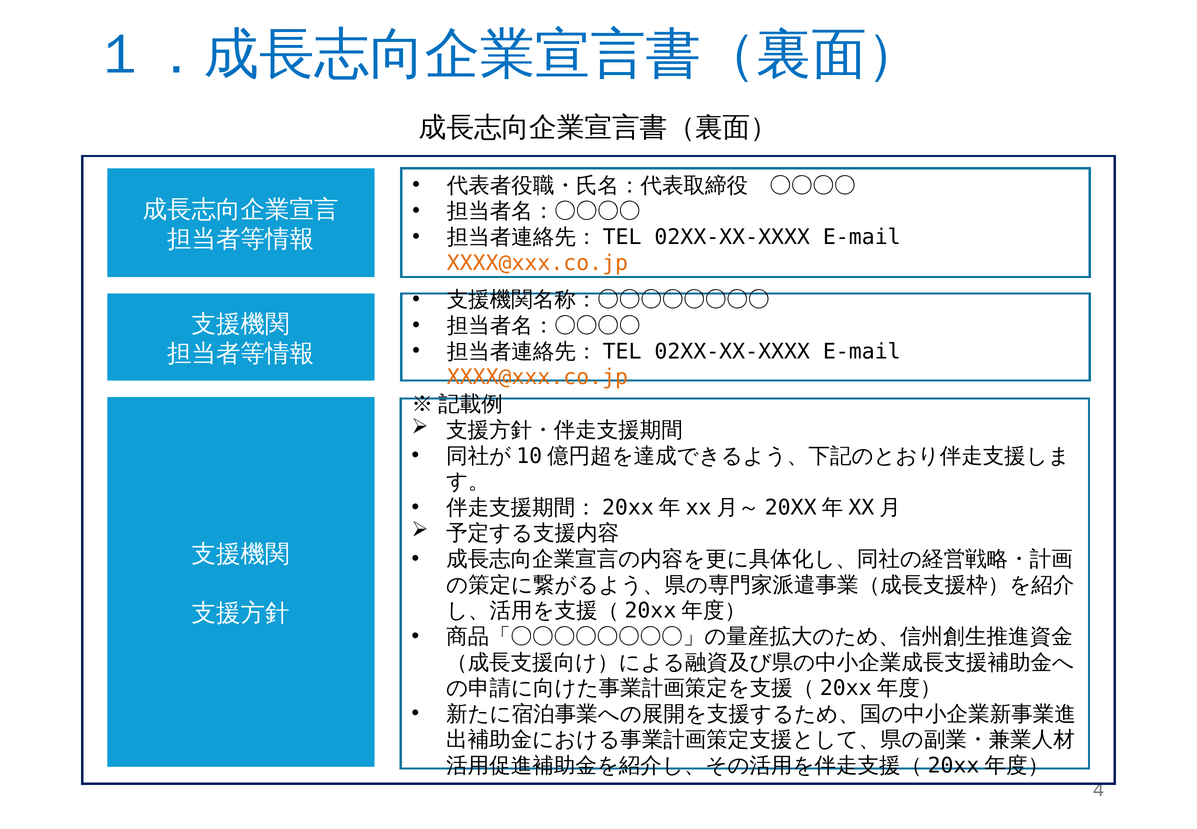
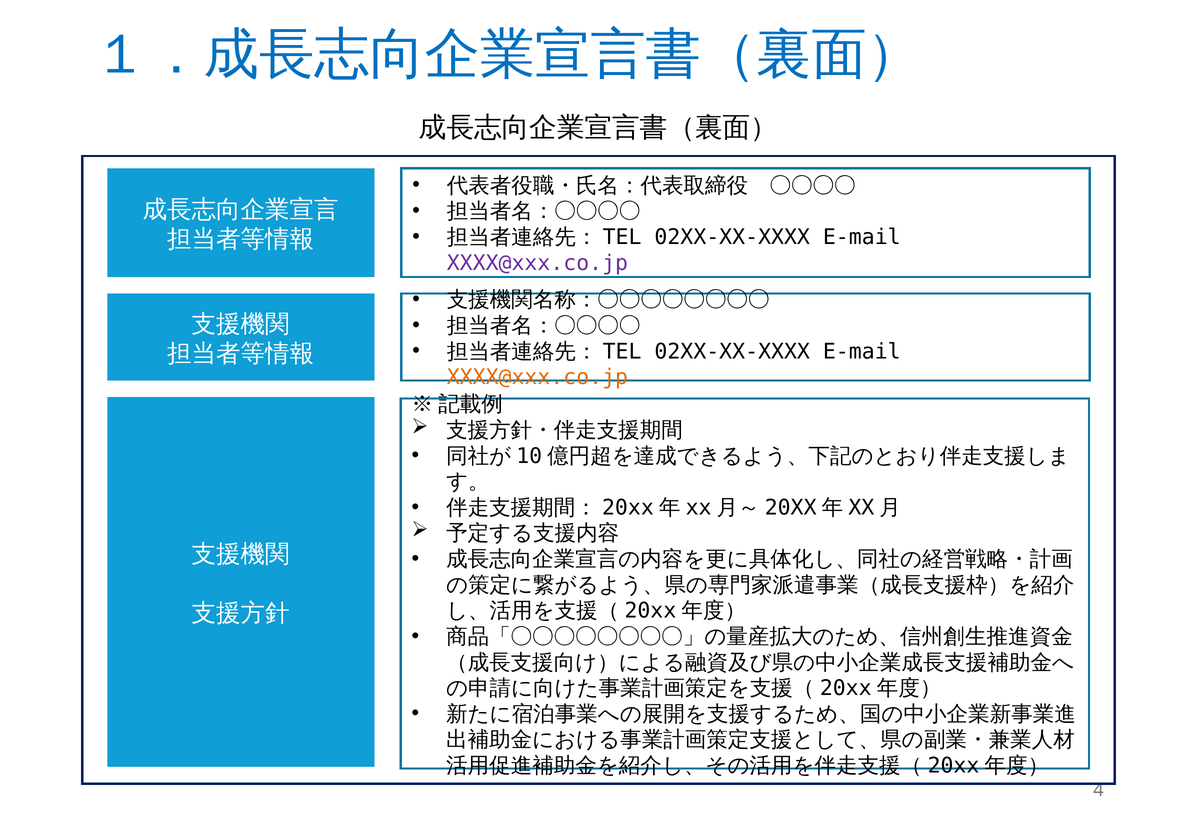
XXXX@xxx.co.jp at (537, 263) colour: orange -> purple
